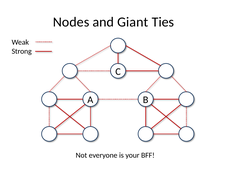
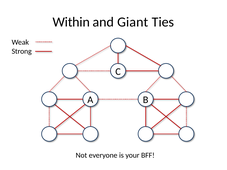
Nodes: Nodes -> Within
